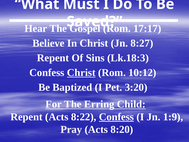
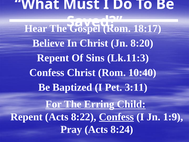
17:17: 17:17 -> 18:17
8:27: 8:27 -> 8:20
Lk.18:3: Lk.18:3 -> Lk.11:3
Christ at (81, 73) underline: present -> none
10:12: 10:12 -> 10:40
3:20: 3:20 -> 3:11
8:20: 8:20 -> 8:24
